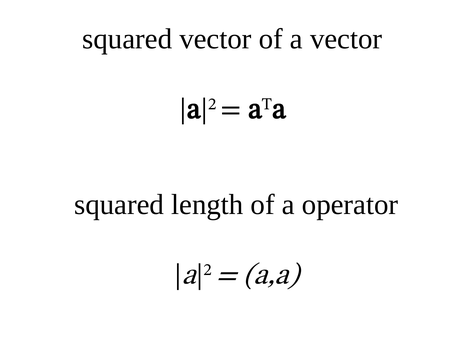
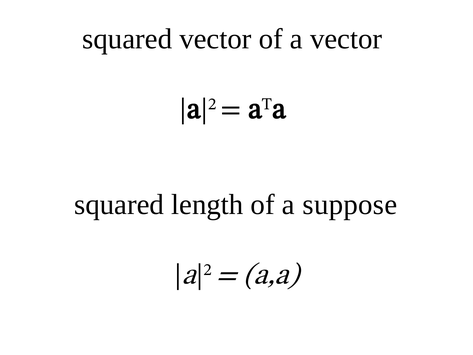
operator: operator -> suppose
